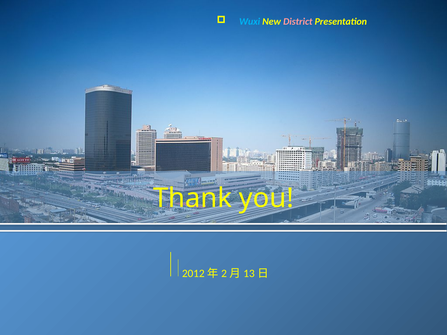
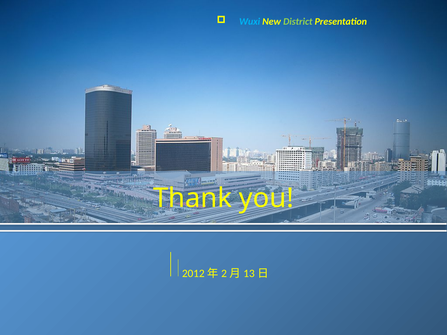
District colour: pink -> light green
